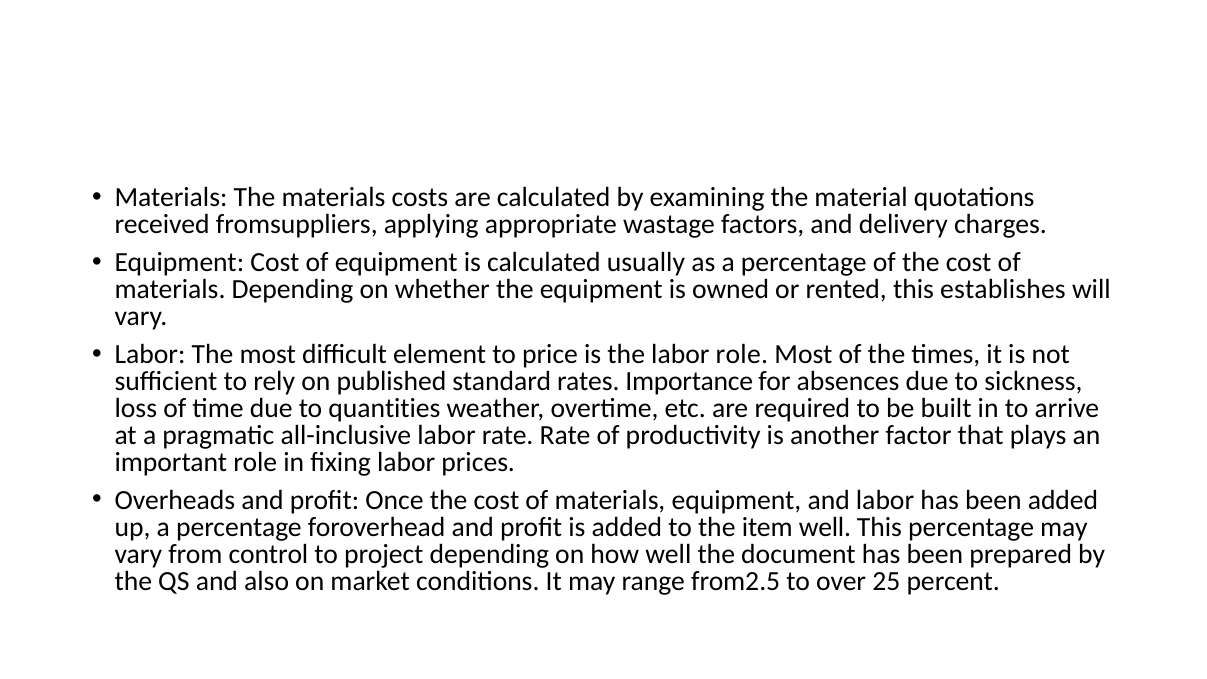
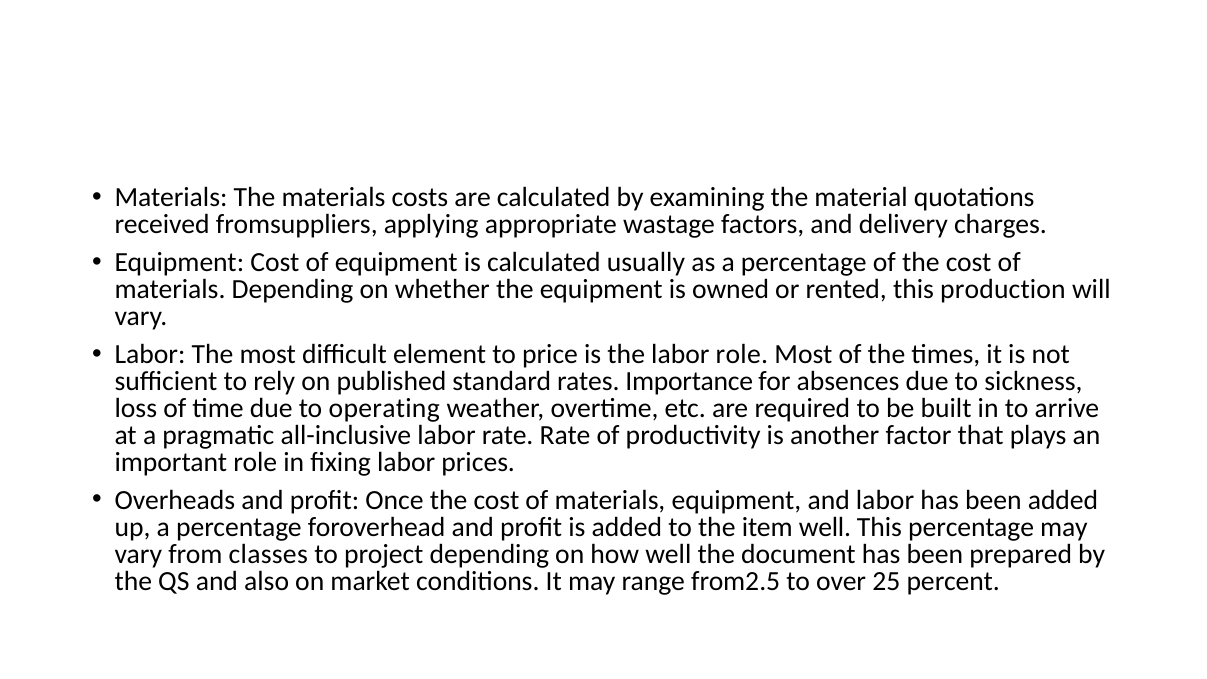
establishes: establishes -> production
quantities: quantities -> operating
control: control -> classes
